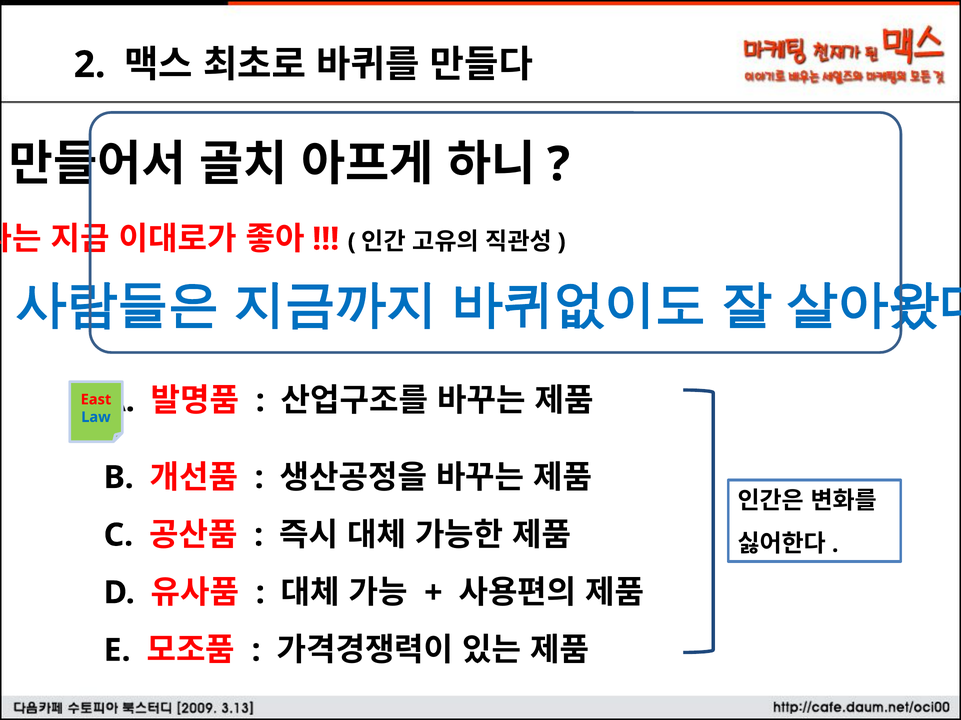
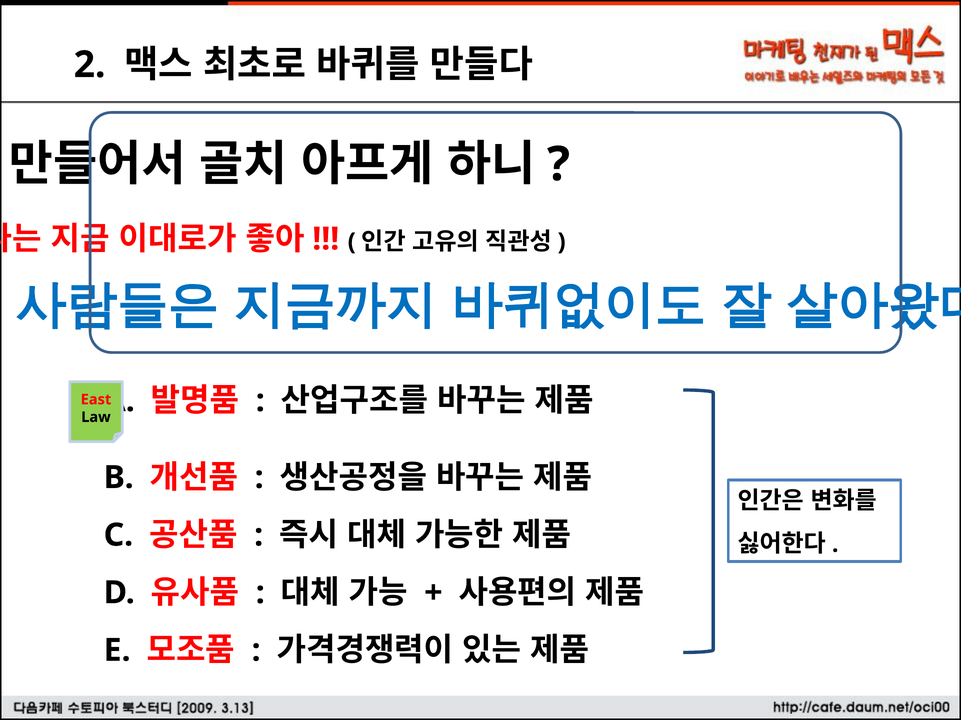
Law colour: blue -> black
